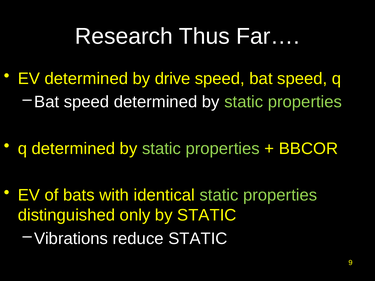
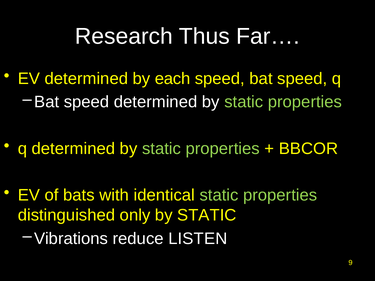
drive: drive -> each
reduce STATIC: STATIC -> LISTEN
